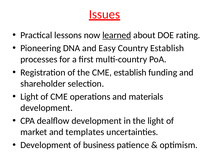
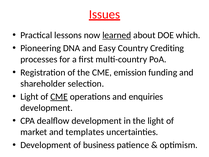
rating: rating -> which
Country Establish: Establish -> Crediting
CME establish: establish -> emission
CME at (59, 97) underline: none -> present
materials: materials -> enquiries
